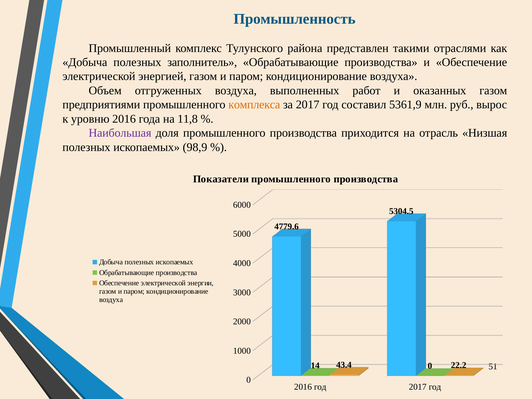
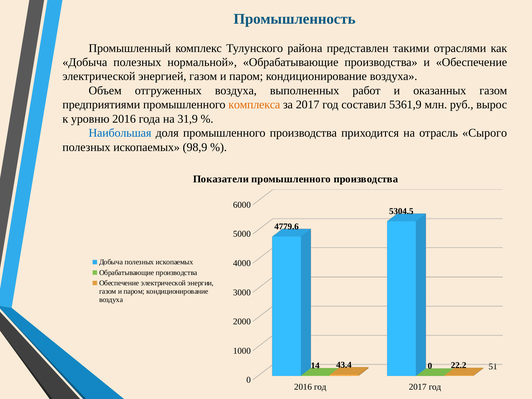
заполнитель: заполнитель -> нормальной
11,8: 11,8 -> 31,9
Наибольшая colour: purple -> blue
Низшая: Низшая -> Сырого
